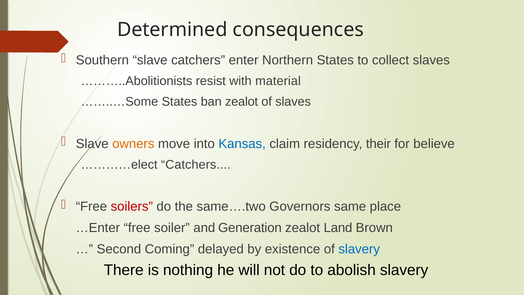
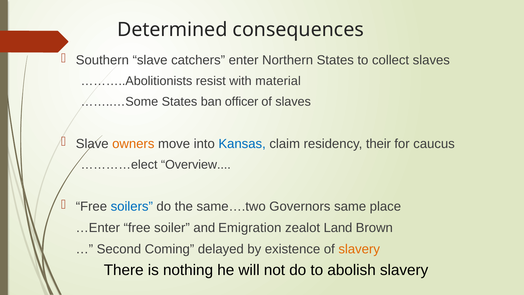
ban zealot: zealot -> officer
believe: believe -> caucus
…………elect Catchers: Catchers -> Overview
soilers colour: red -> blue
Generation: Generation -> Emigration
slavery at (359, 249) colour: blue -> orange
